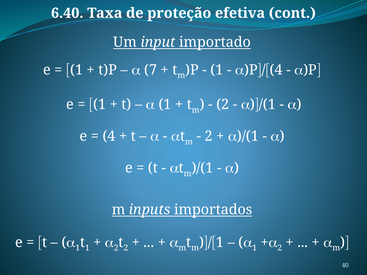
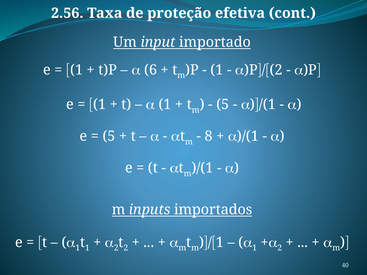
6.40: 6.40 -> 2.56
7: 7 -> 6
4 at (276, 70): 4 -> 2
2 at (223, 105): 2 -> 5
4 at (109, 136): 4 -> 5
2 at (209, 136): 2 -> 8
